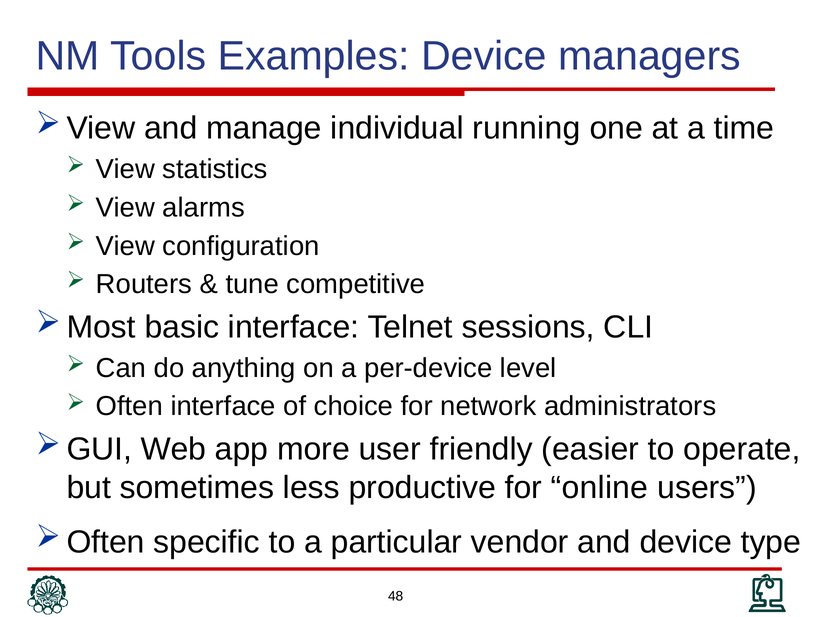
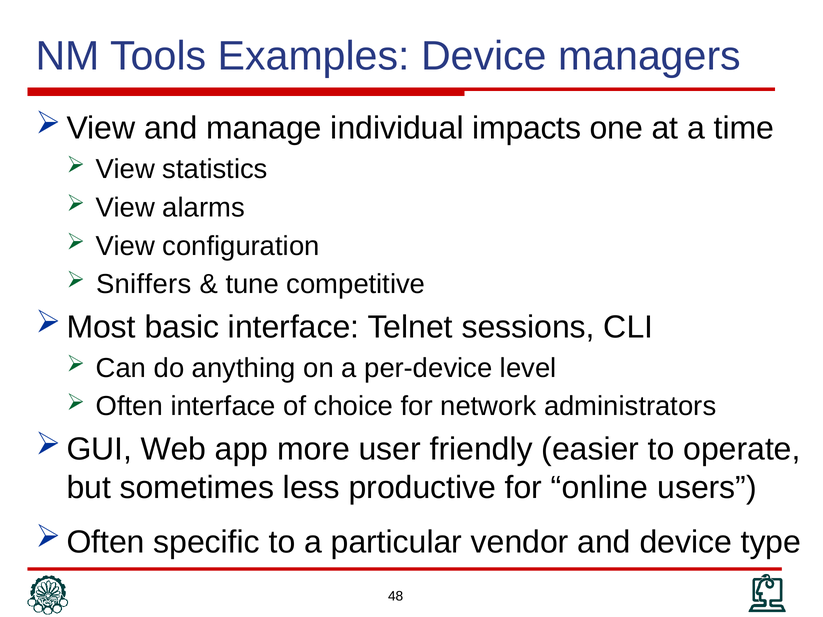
running: running -> impacts
Routers: Routers -> Sniffers
